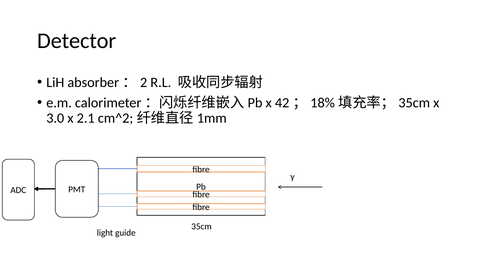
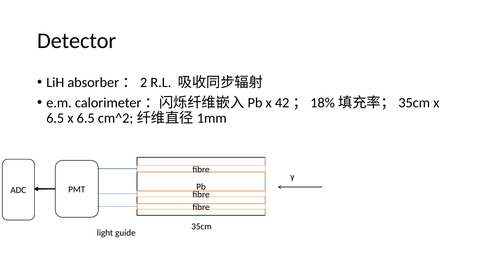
3.0 at (55, 118): 3.0 -> 6.5
2.1 at (86, 118): 2.1 -> 6.5
